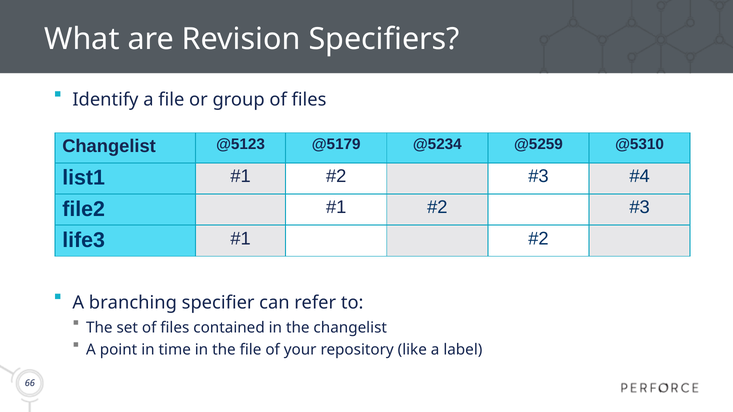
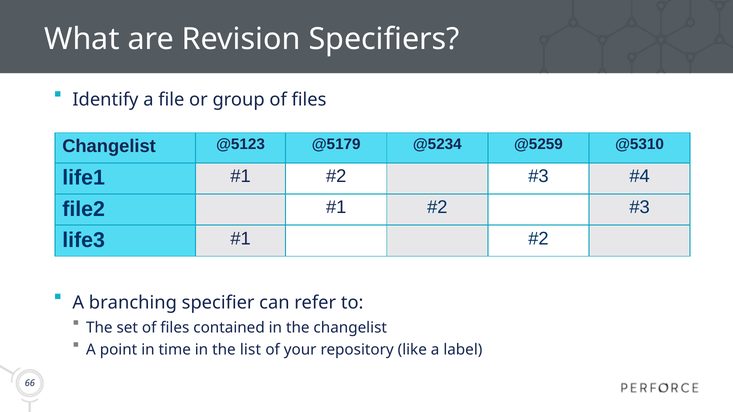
list1: list1 -> life1
the file: file -> list
